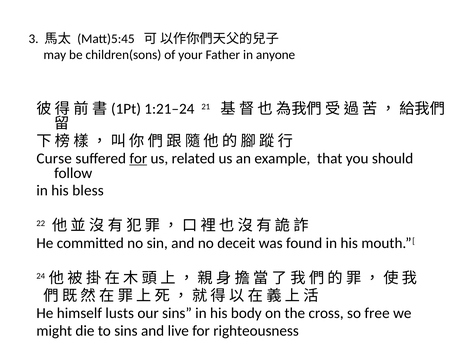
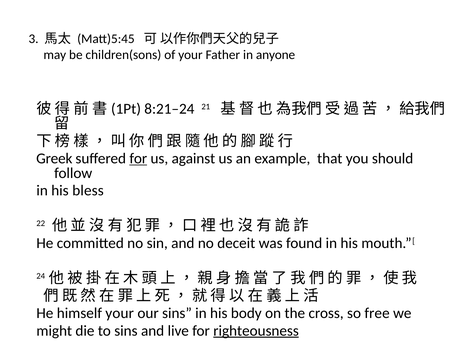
1:21–24: 1:21–24 -> 8:21–24
Curse: Curse -> Greek
related: related -> against
himself lusts: lusts -> your
righteousness underline: none -> present
